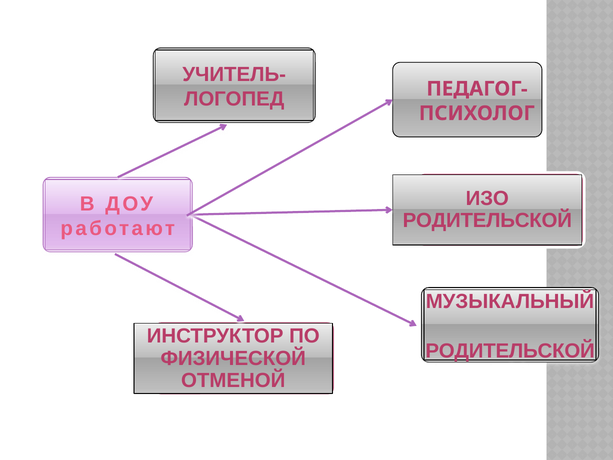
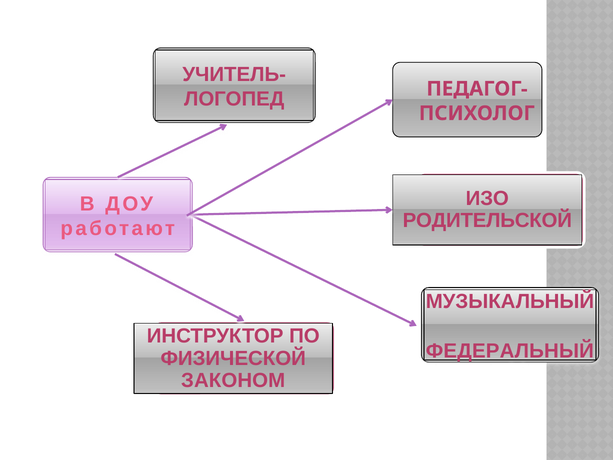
РОДИТЕЛЬСКОЙ at (510, 351): РОДИТЕЛЬСКОЙ -> ФЕДЕРАЛЬНЫЙ
ОТМЕНОЙ: ОТМЕНОЙ -> ЗАКОНОМ
